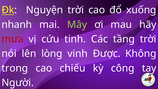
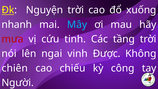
Mây colour: light green -> light blue
lòng: lòng -> ngai
trong: trong -> chiên
